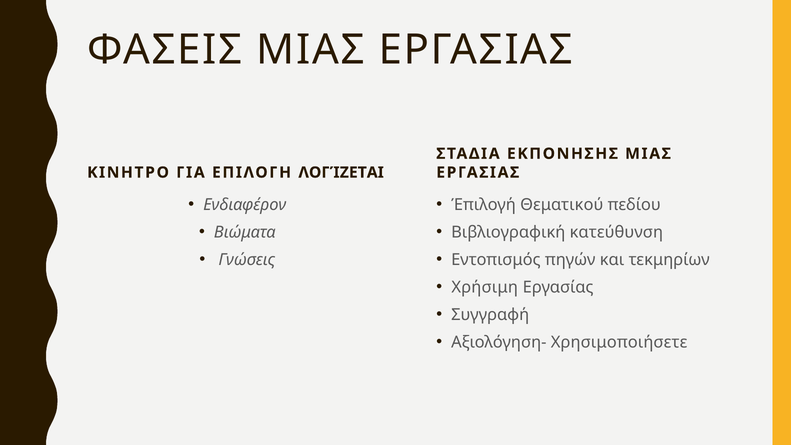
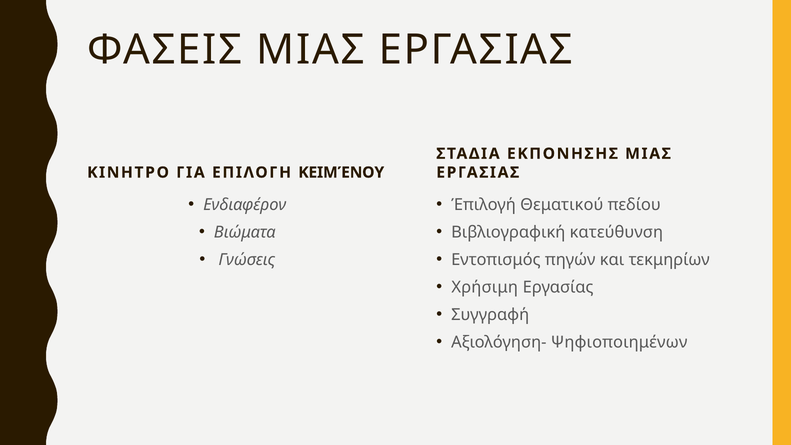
ΛΟΓΊΖΕΤΑΙ: ΛΟΓΊΖΕΤΑΙ -> ΚΕΙΜΈΝΟΥ
Χρησιμοποιήσετε: Χρησιμοποιήσετε -> Ψηφιοποιημένων
